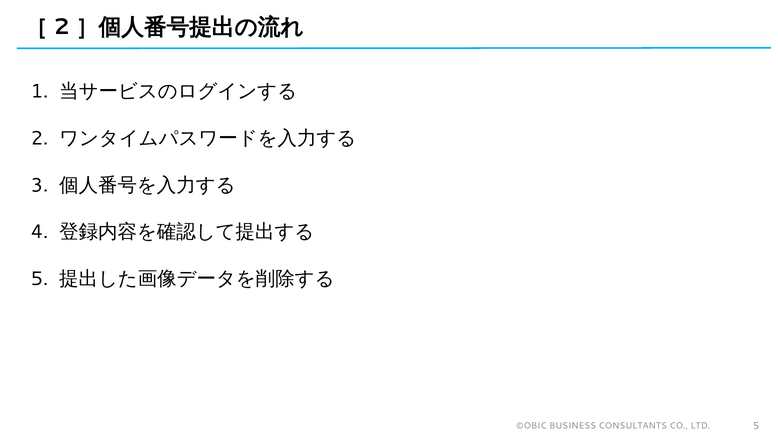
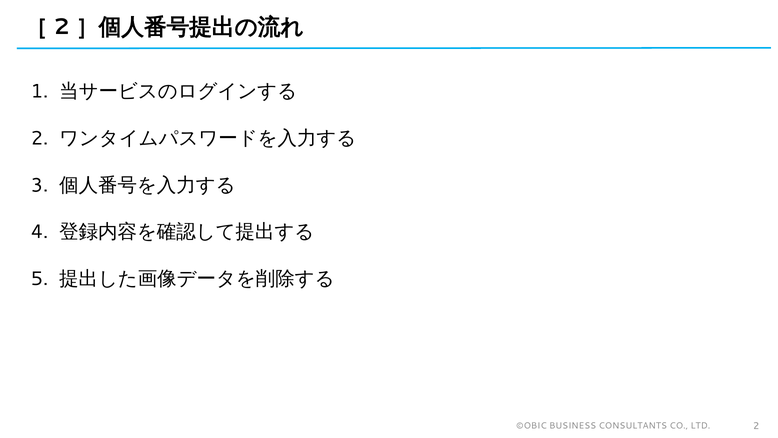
LTD 5: 5 -> 2
